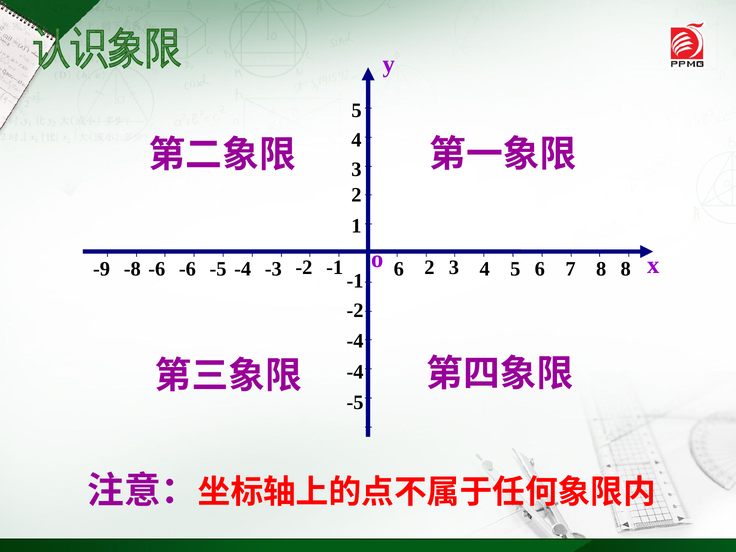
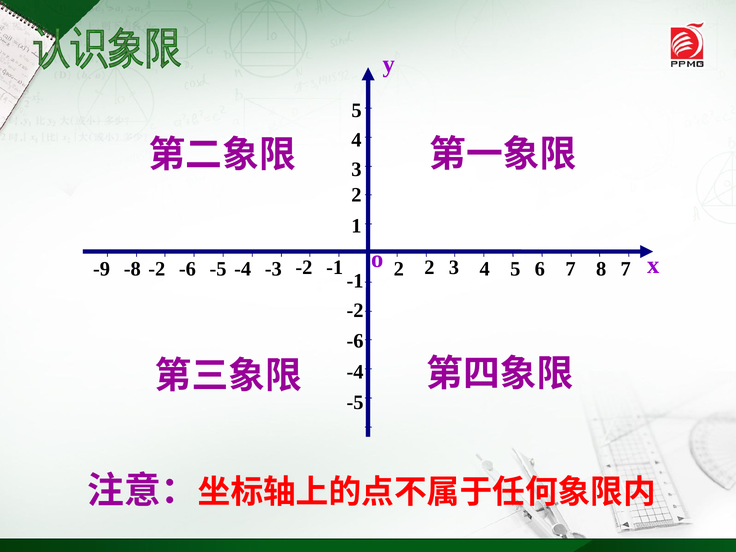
8 8: 8 -> 7
-6 at (157, 269): -6 -> -2
-9 6: 6 -> 2
-4 at (355, 341): -4 -> -6
